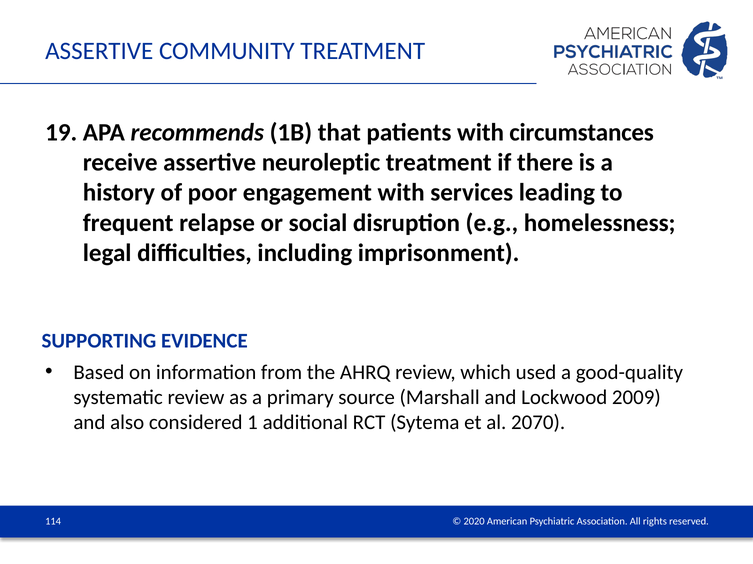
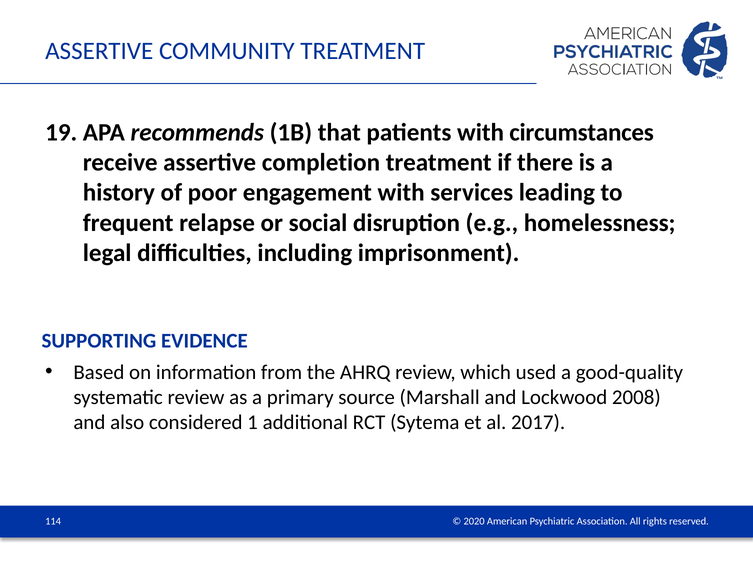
neuroleptic: neuroleptic -> completion
2009: 2009 -> 2008
2070: 2070 -> 2017
